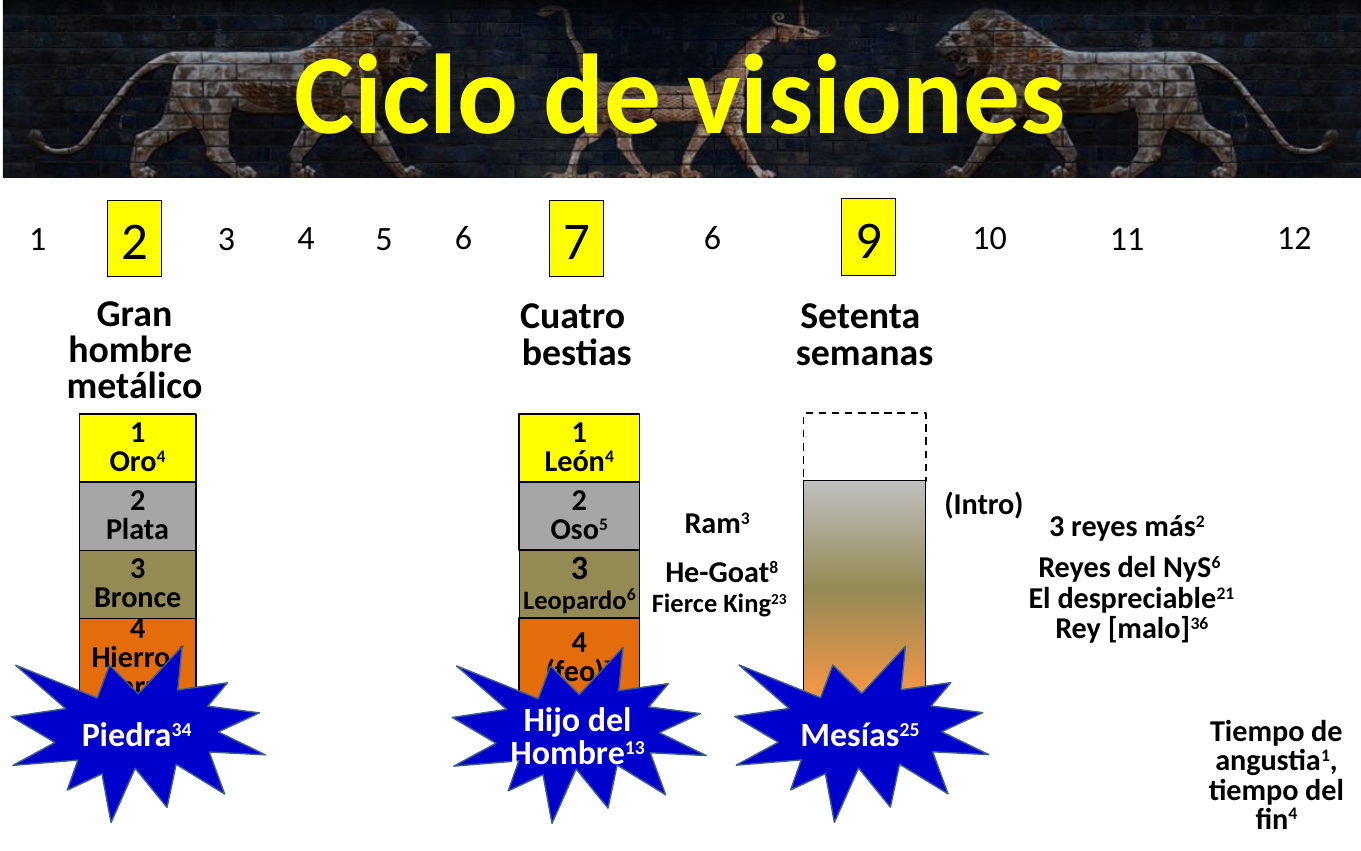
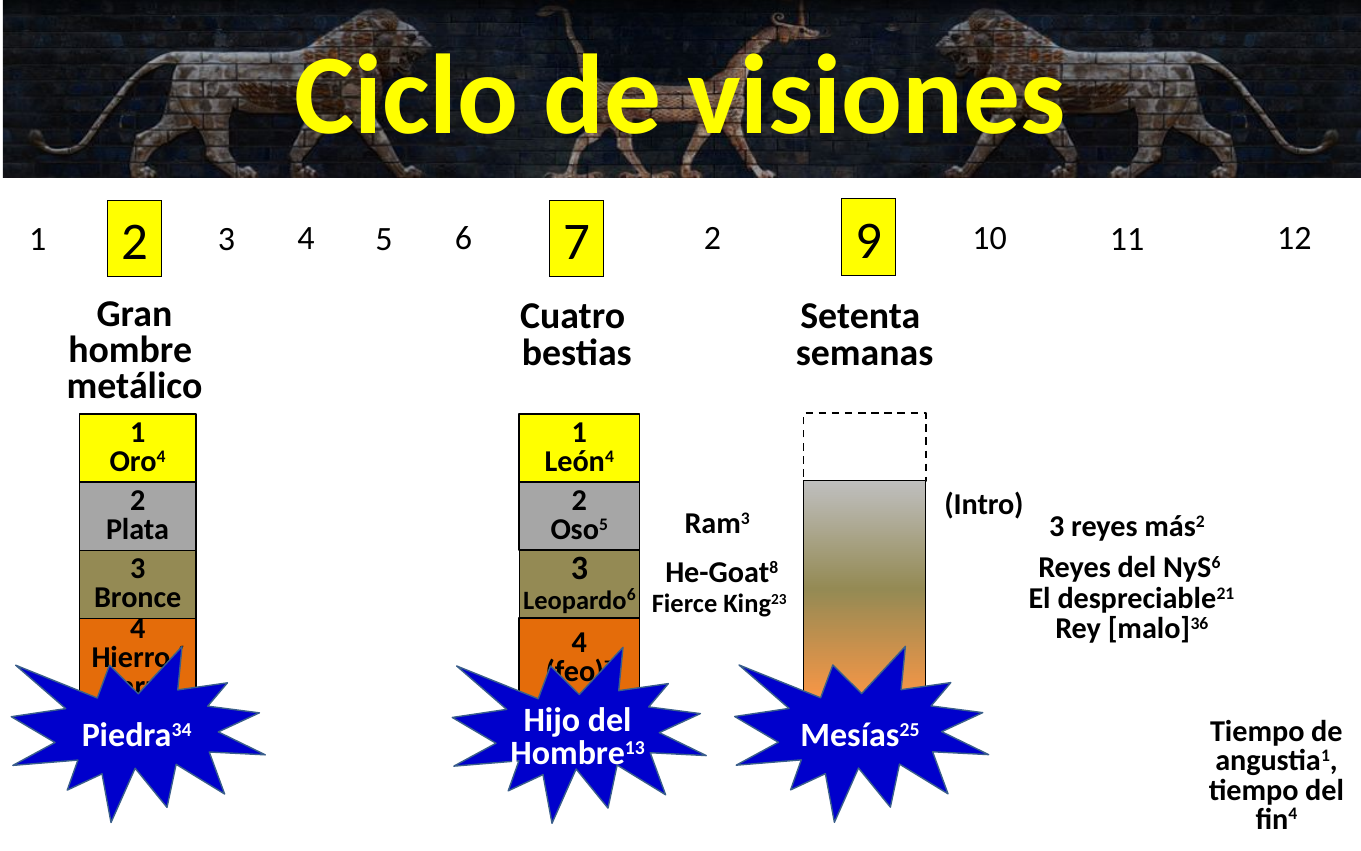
7 6: 6 -> 2
